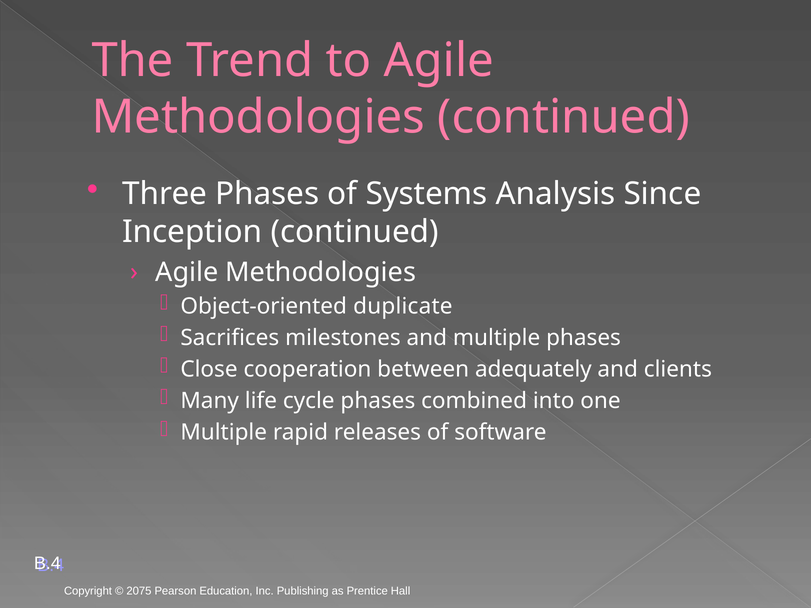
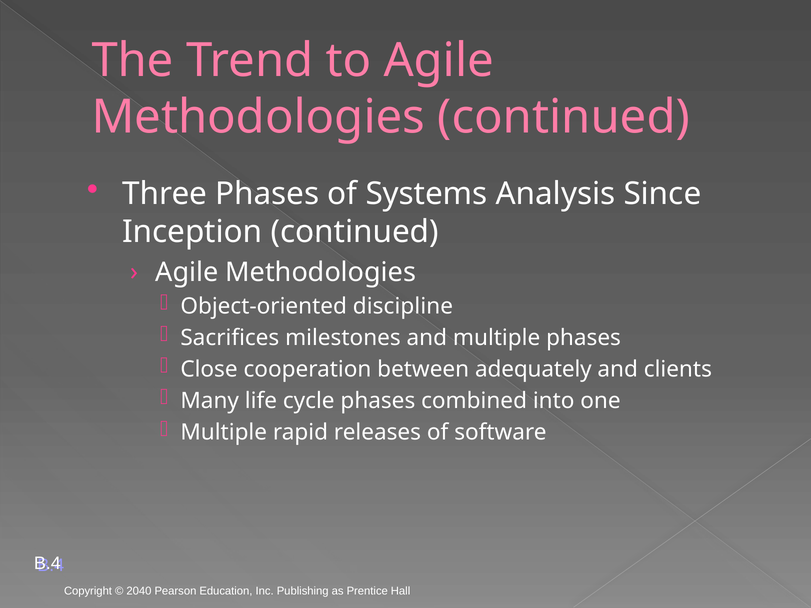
duplicate: duplicate -> discipline
2075: 2075 -> 2040
